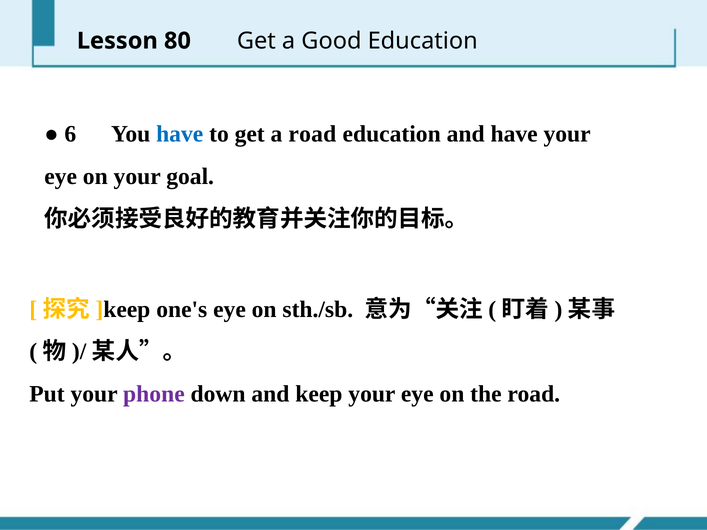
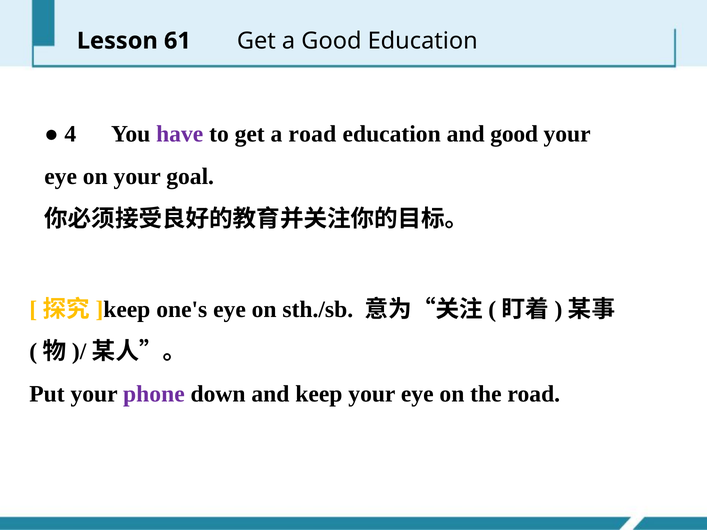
80: 80 -> 61
6: 6 -> 4
have at (180, 134) colour: blue -> purple
and have: have -> good
